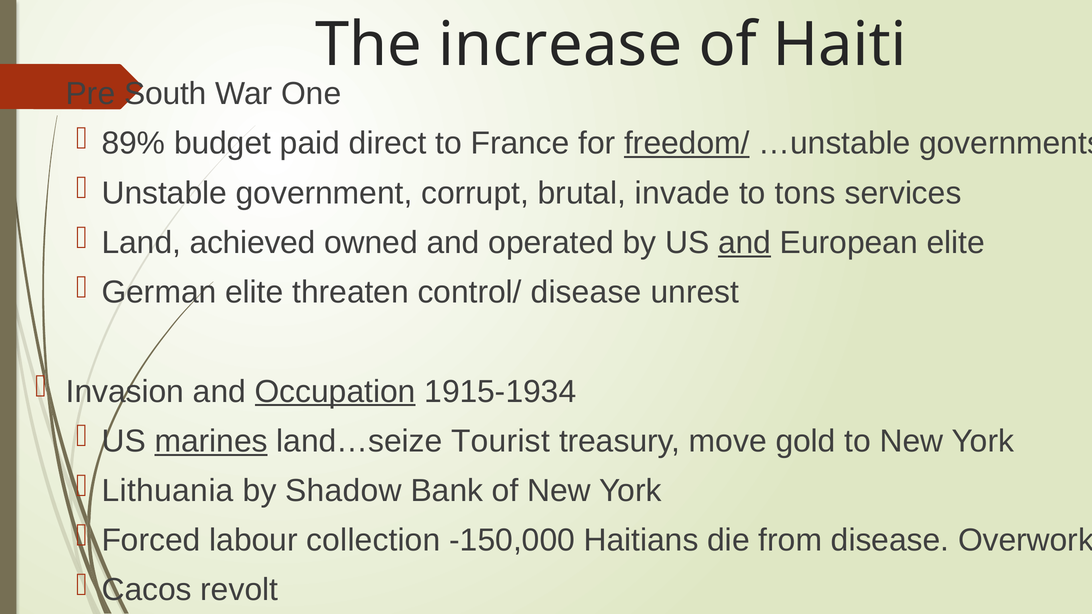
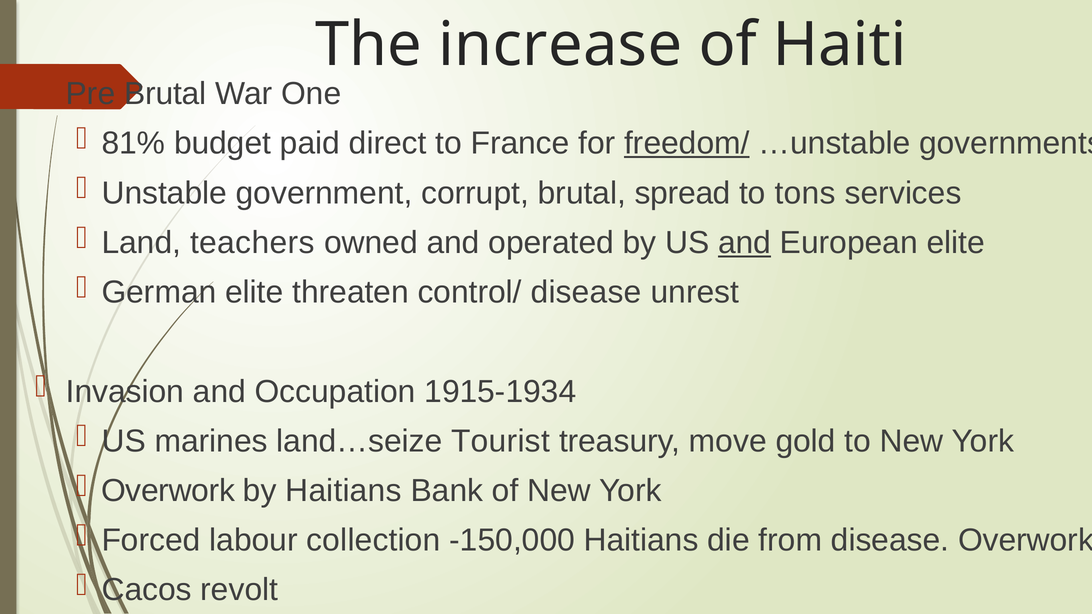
Pre South: South -> Brutal
89%: 89% -> 81%
invade: invade -> spread
achieved: achieved -> teachers
Occupation underline: present -> none
marines underline: present -> none
Lithuania at (168, 491): Lithuania -> Overwork
by Shadow: Shadow -> Haitians
